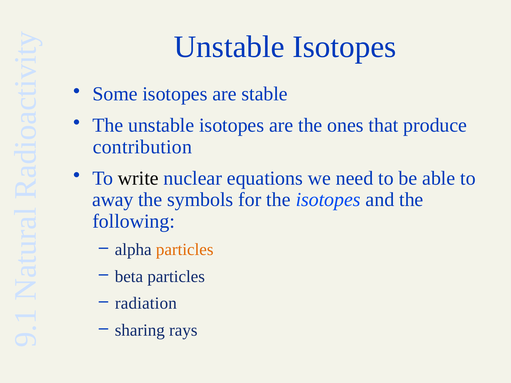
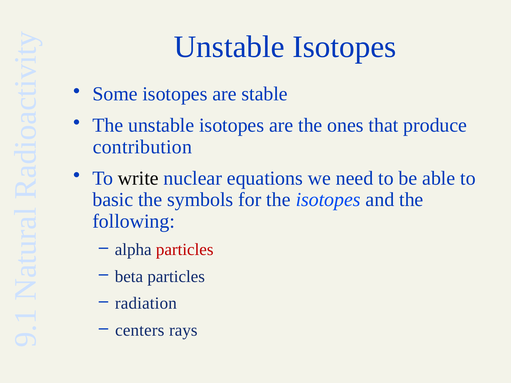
away: away -> basic
particles at (185, 250) colour: orange -> red
sharing: sharing -> centers
